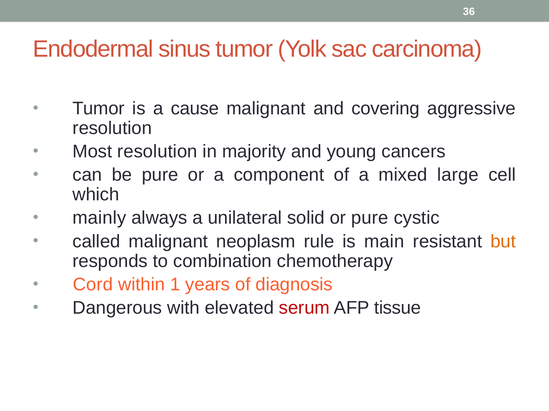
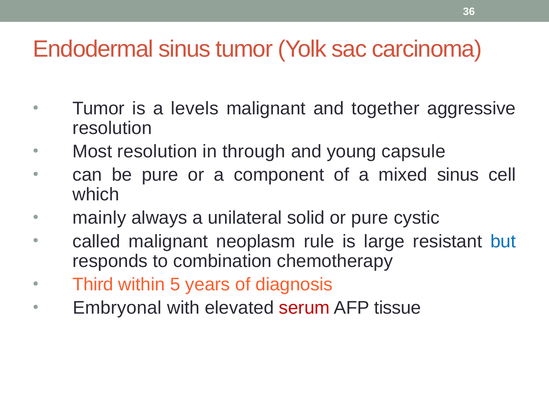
cause: cause -> levels
covering: covering -> together
majority: majority -> through
cancers: cancers -> capsule
mixed large: large -> sinus
main: main -> large
but colour: orange -> blue
Cord: Cord -> Third
1: 1 -> 5
Dangerous: Dangerous -> Embryonal
